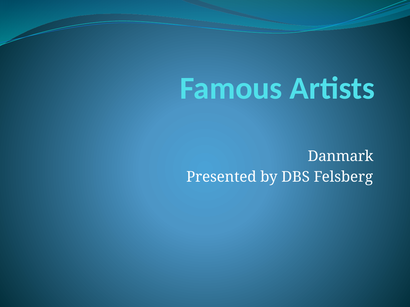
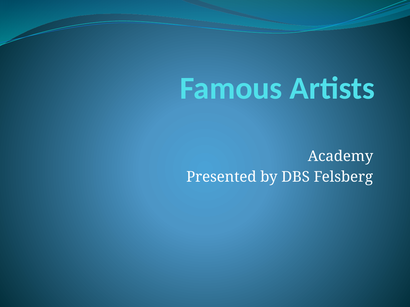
Danmark: Danmark -> Academy
